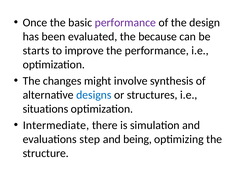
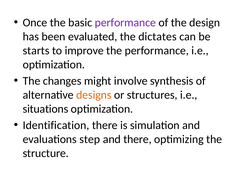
because: because -> dictates
designs colour: blue -> orange
Intermediate: Intermediate -> Identification
and being: being -> there
